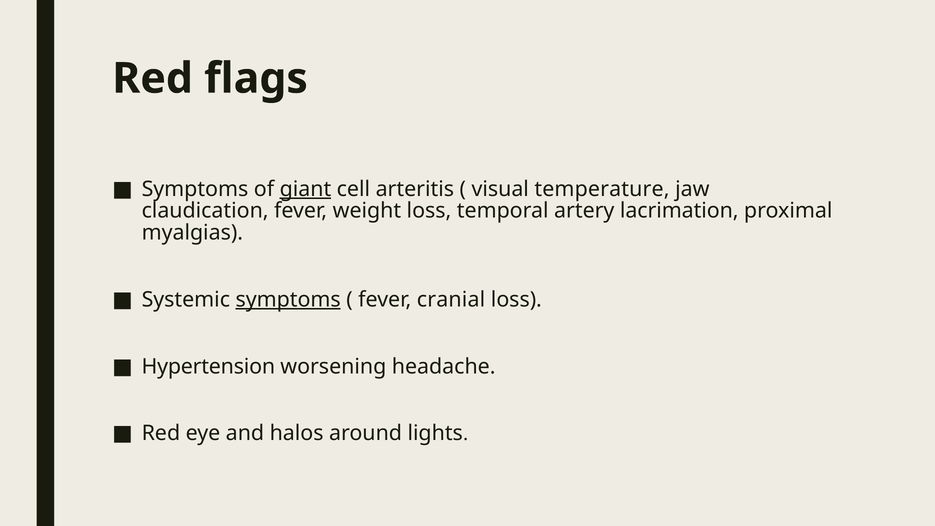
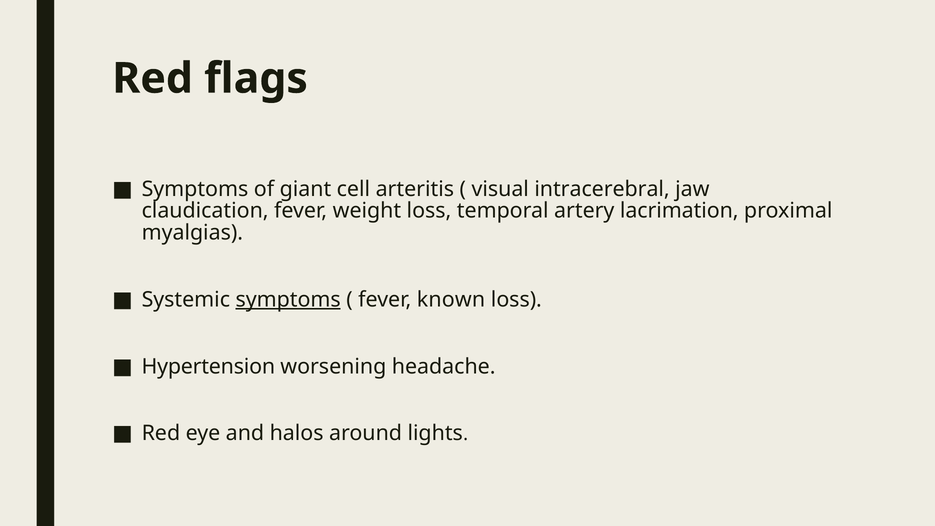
giant underline: present -> none
temperature: temperature -> intracerebral
cranial: cranial -> known
